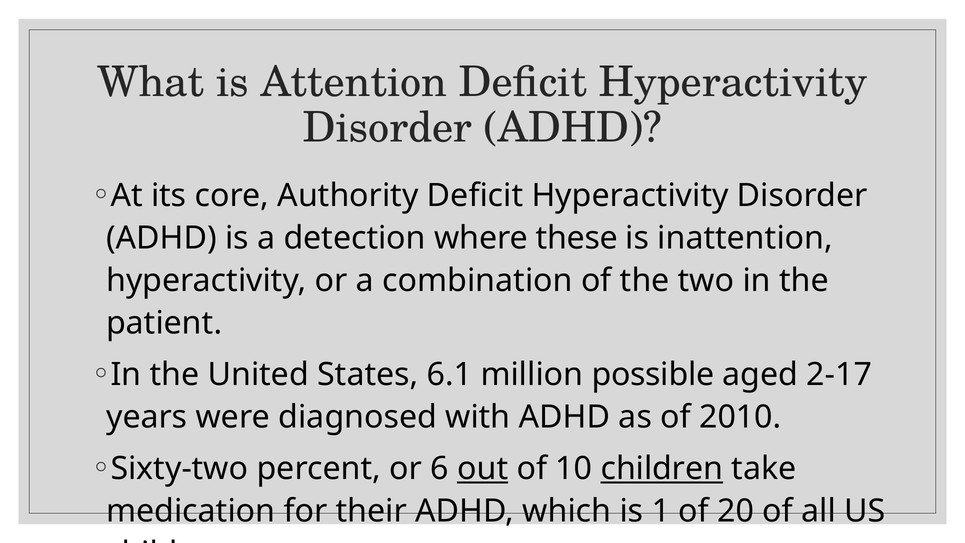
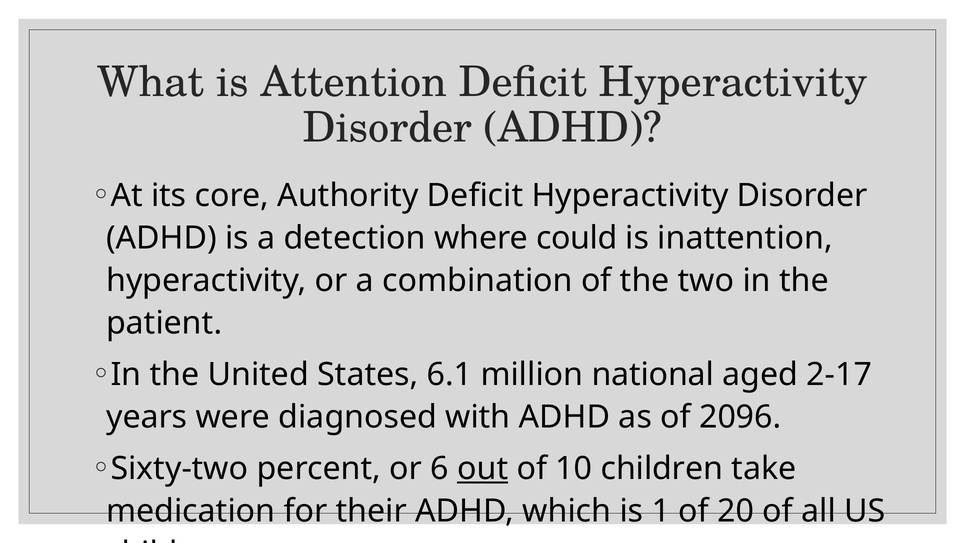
these: these -> could
possible: possible -> national
2010: 2010 -> 2096
children at (662, 468) underline: present -> none
